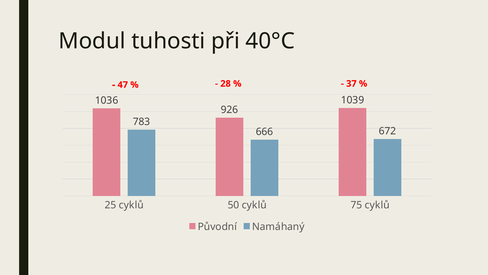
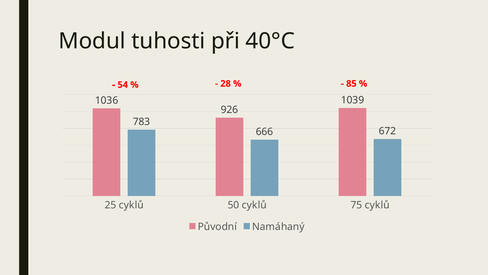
47: 47 -> 54
37: 37 -> 85
